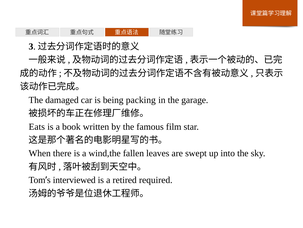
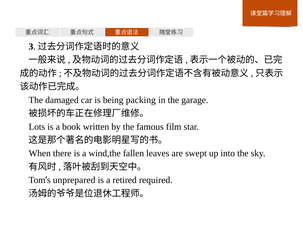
Eats: Eats -> Lots
interviewed: interviewed -> unprepared
